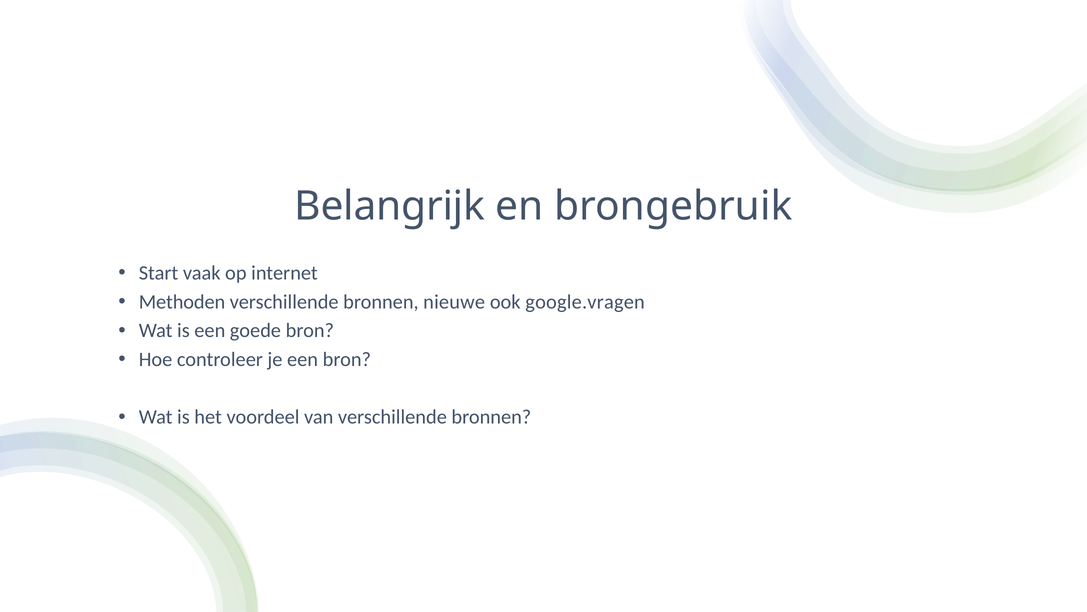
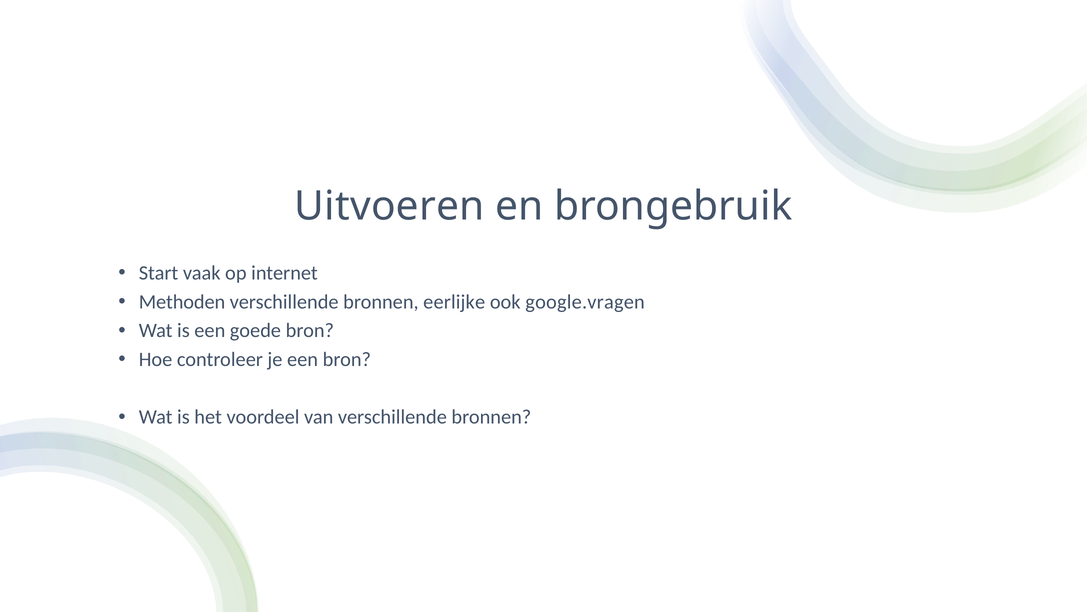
Belangrijk: Belangrijk -> Uitvoeren
nieuwe: nieuwe -> eerlijke
